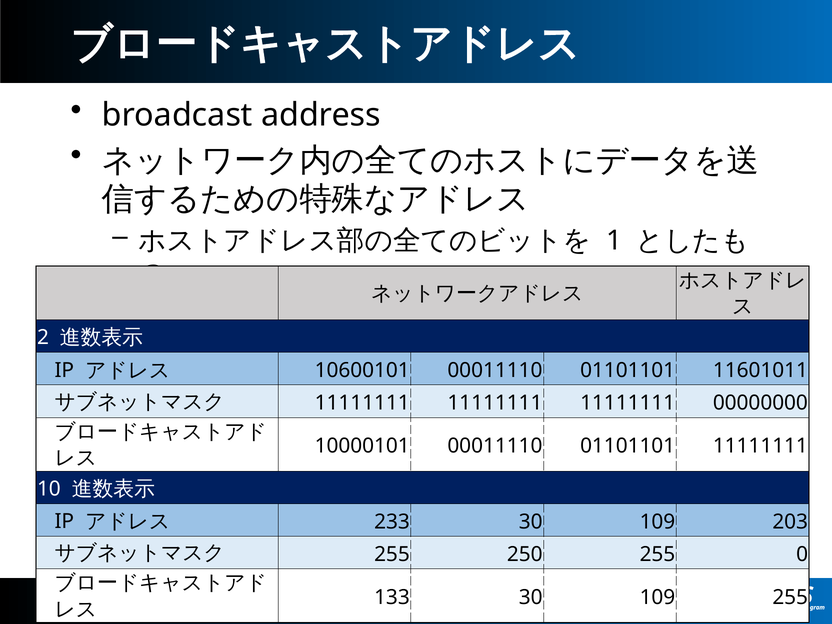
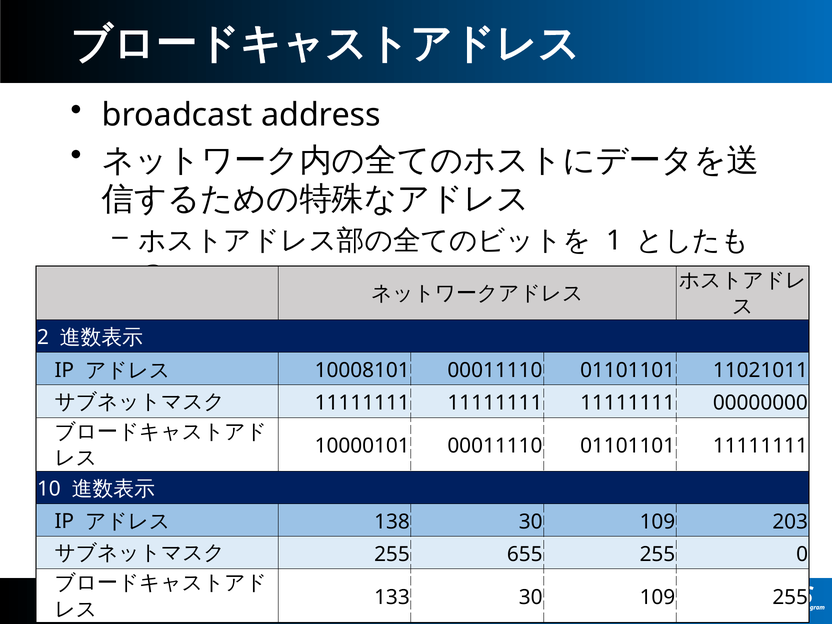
10600101: 10600101 -> 10008101
11601011: 11601011 -> 11021011
233: 233 -> 138
250: 250 -> 655
